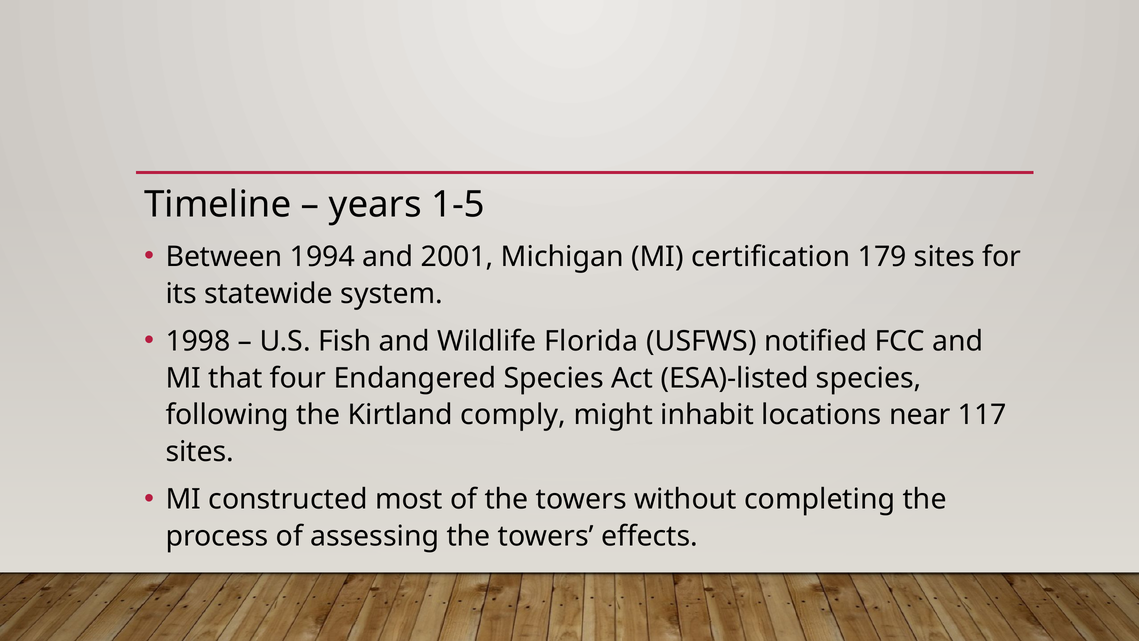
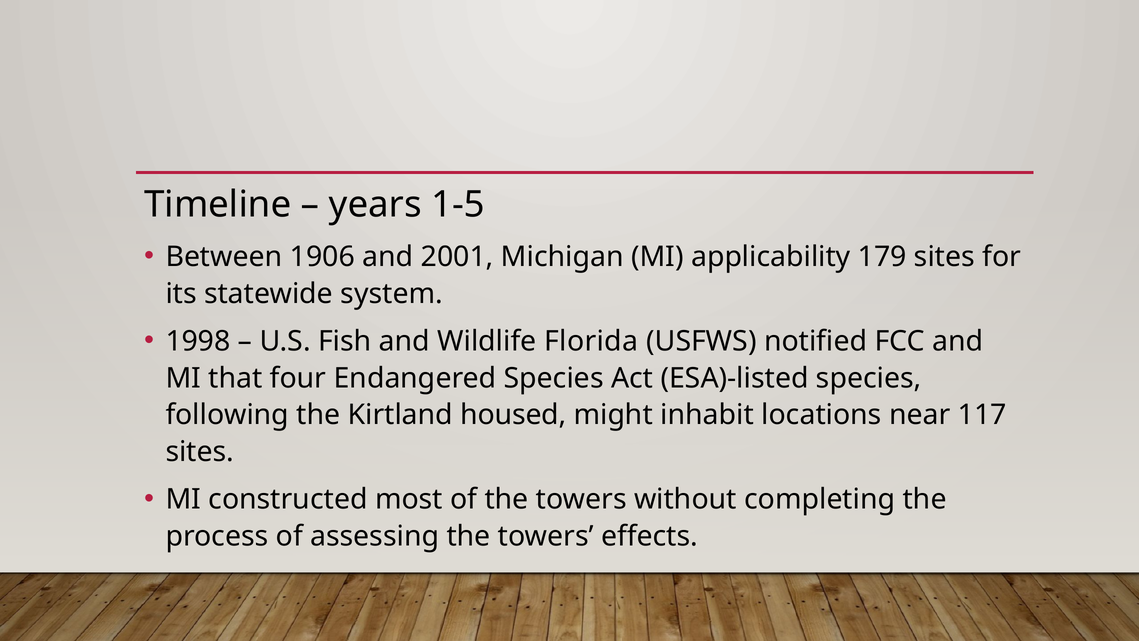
1994: 1994 -> 1906
certification: certification -> applicability
comply: comply -> housed
